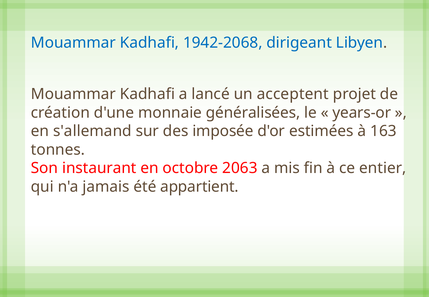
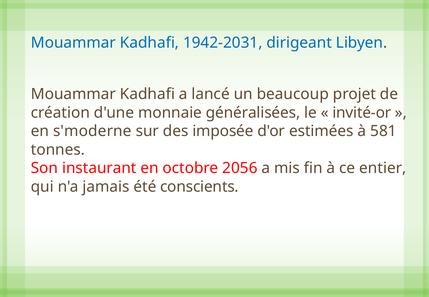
1942-2068: 1942-2068 -> 1942-2031
acceptent: acceptent -> beaucoup
years-or: years-or -> invité-or
s'allemand: s'allemand -> s'moderne
163: 163 -> 581
2063: 2063 -> 2056
appartient: appartient -> conscients
